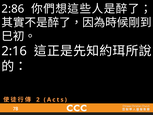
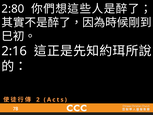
2:86: 2:86 -> 2:80
